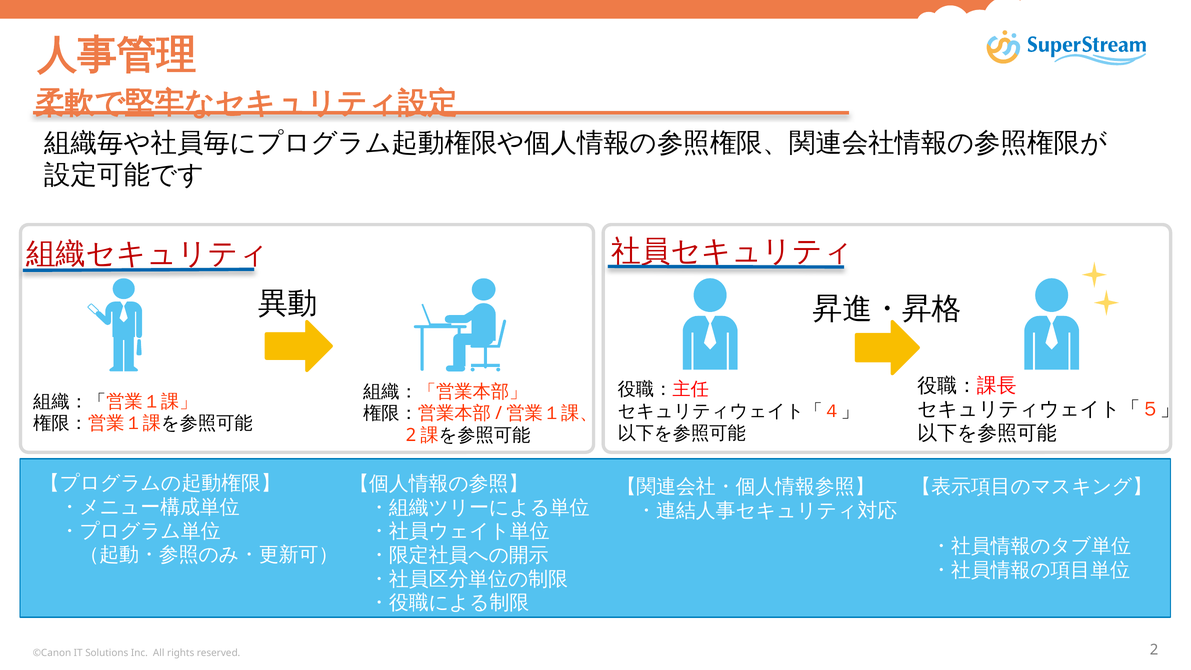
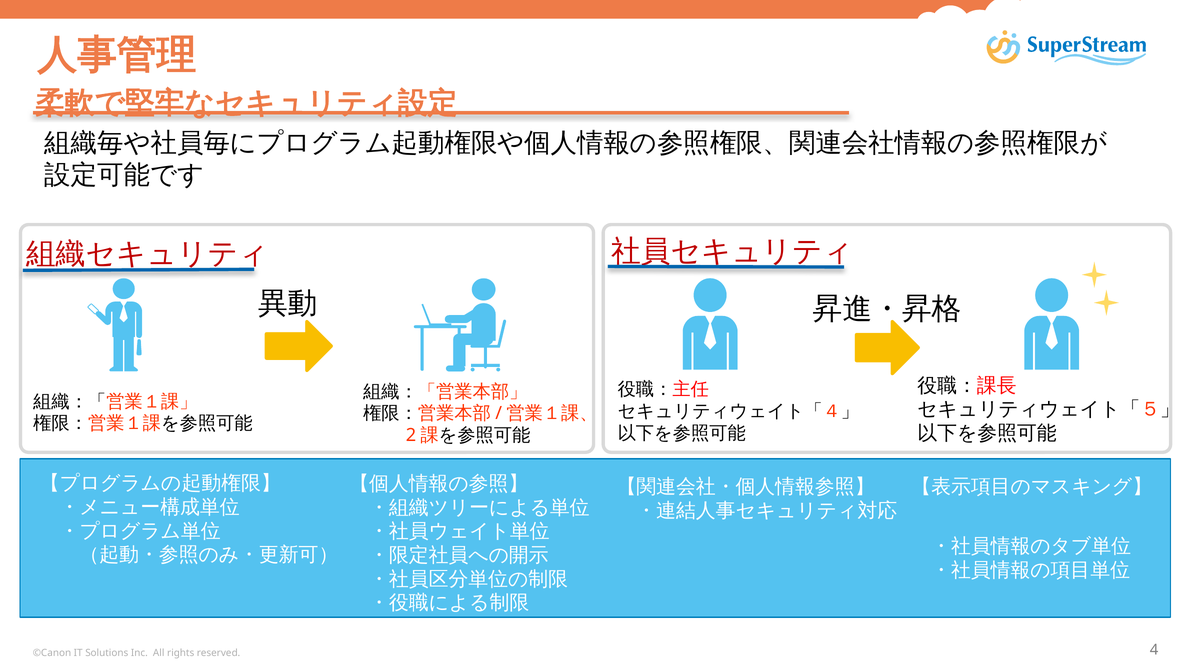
2: 2 -> 4
